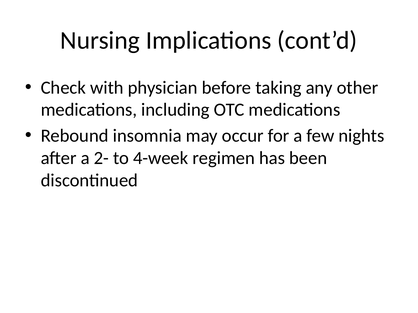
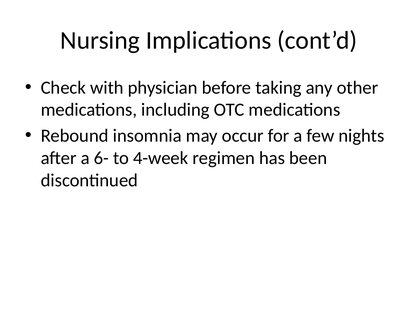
2-: 2- -> 6-
